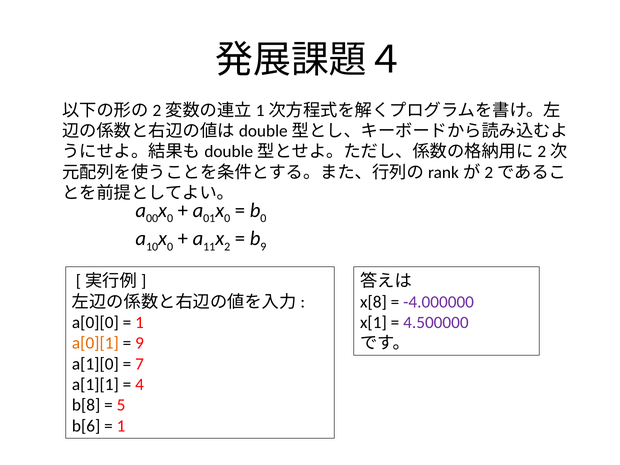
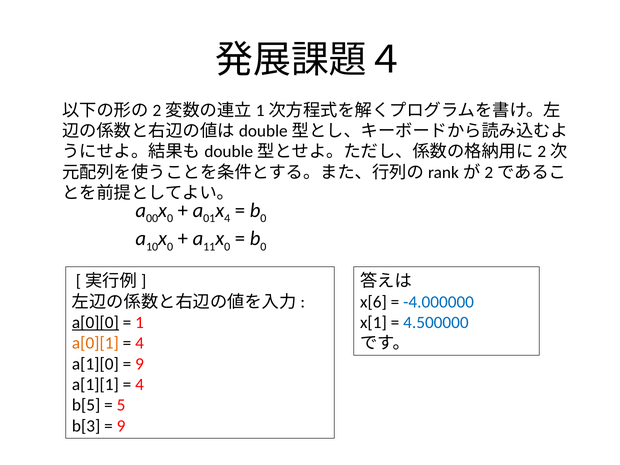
0 at (227, 218): 0 -> 4
2 at (227, 247): 2 -> 0
9 at (263, 247): 9 -> 0
x[8: x[8 -> x[6
-4.000000 colour: purple -> blue
a[0][0 underline: none -> present
4.500000 colour: purple -> blue
9 at (140, 343): 9 -> 4
7 at (140, 364): 7 -> 9
b[8: b[8 -> b[5
b[6: b[6 -> b[3
1 at (121, 426): 1 -> 9
